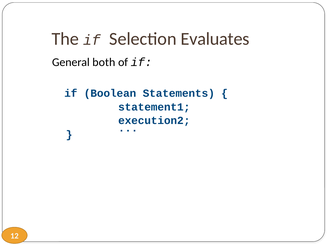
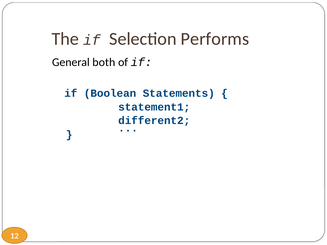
Evaluates: Evaluates -> Performs
execution2: execution2 -> different2
